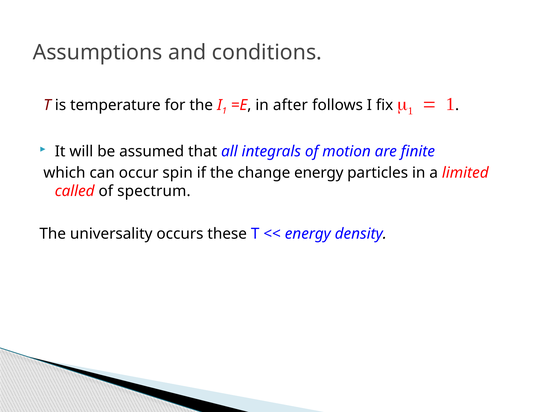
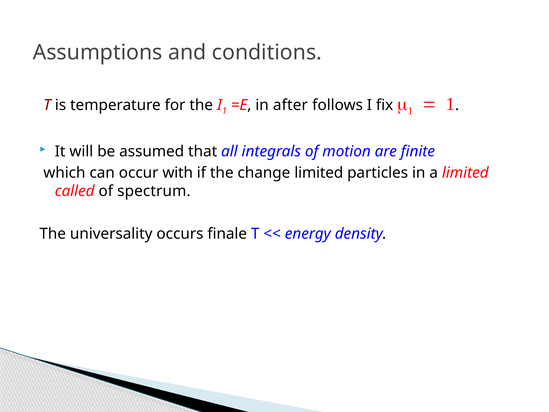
spin: spin -> with
change energy: energy -> limited
these: these -> finale
